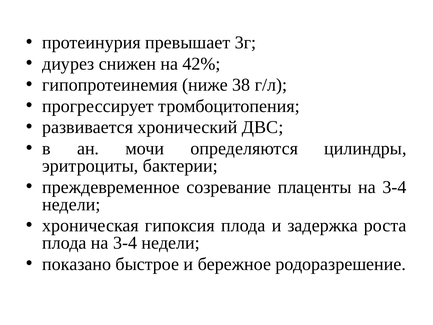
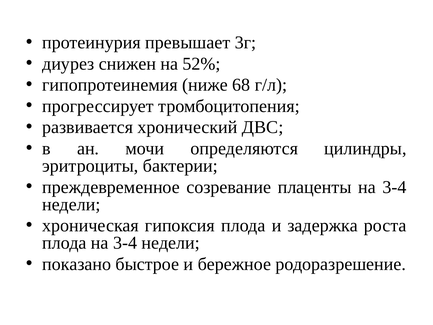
42%: 42% -> 52%
38: 38 -> 68
